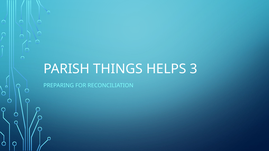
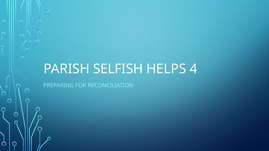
THINGS: THINGS -> SELFISH
3: 3 -> 4
